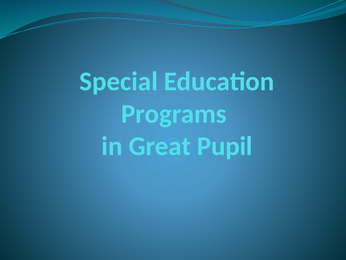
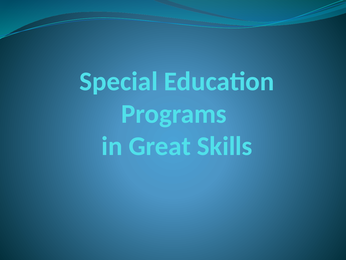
Pupil: Pupil -> Skills
